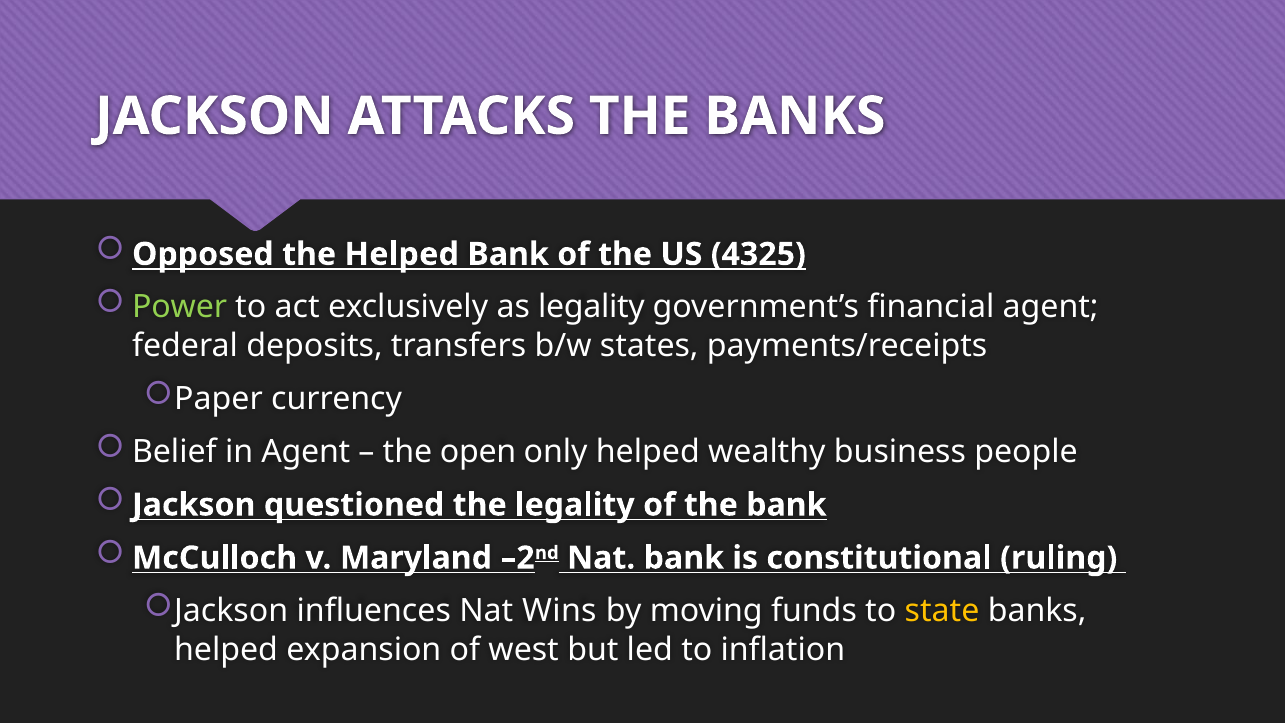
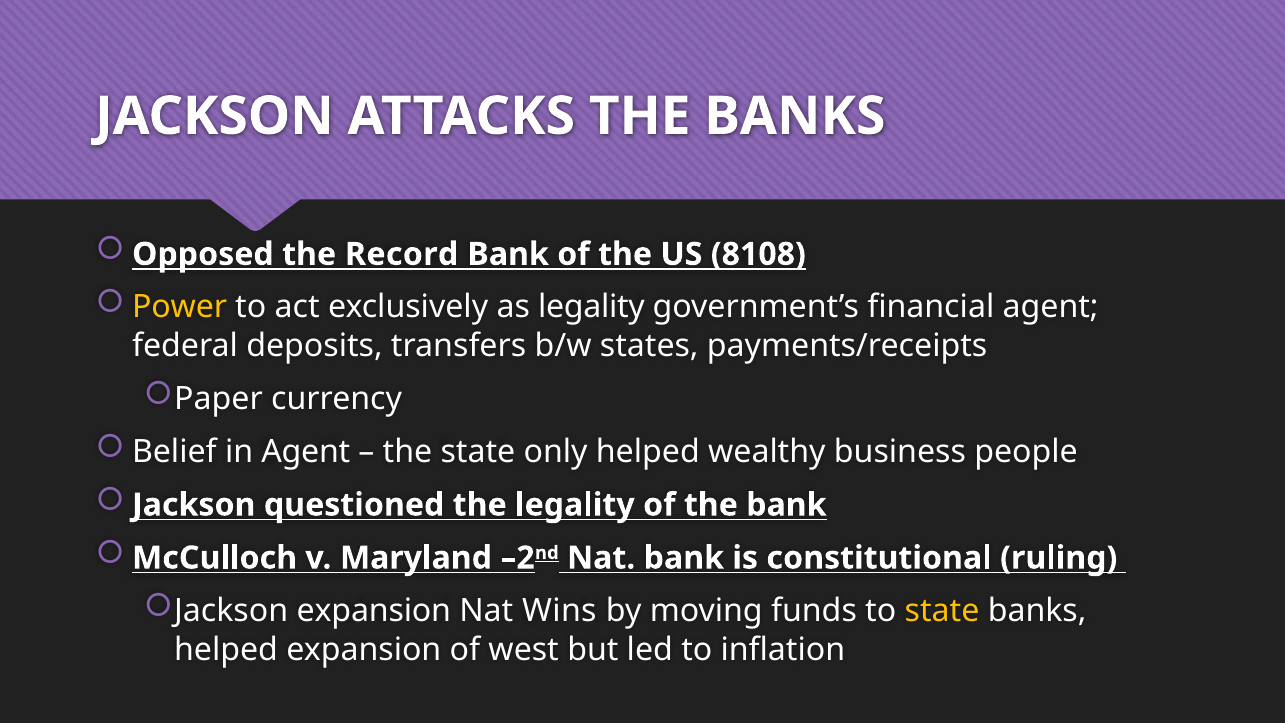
the Helped: Helped -> Record
4325: 4325 -> 8108
Power colour: light green -> yellow
the open: open -> state
Jackson influences: influences -> expansion
